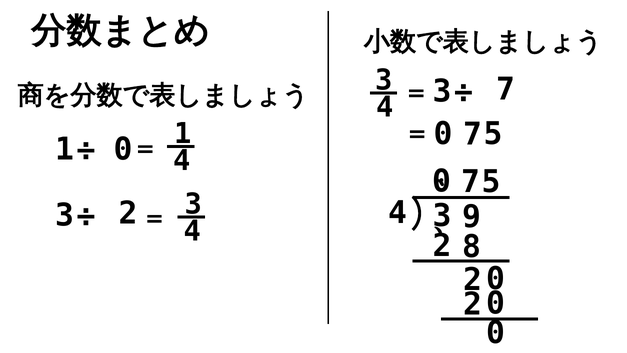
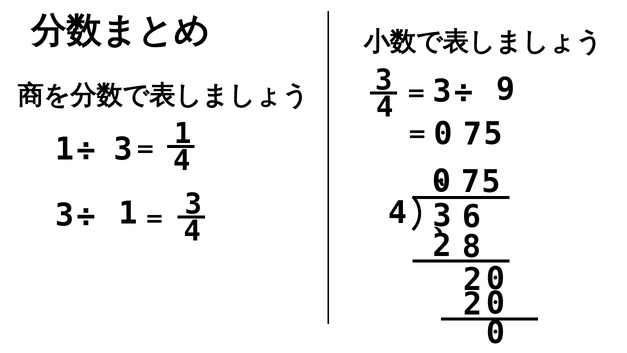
7 at (506, 89): 7 -> 9
0 at (123, 149): 0 -> 3
9: 9 -> 6
2 at (128, 213): 2 -> 1
